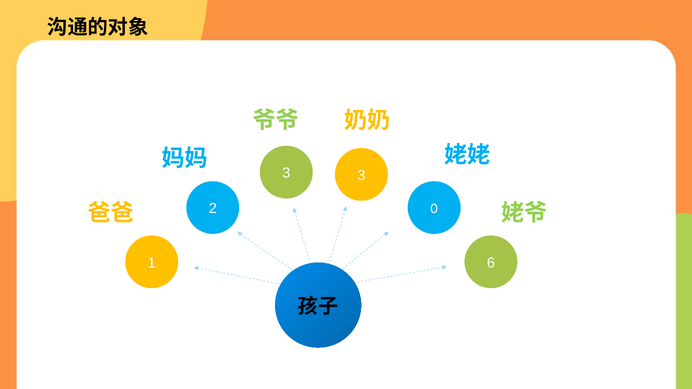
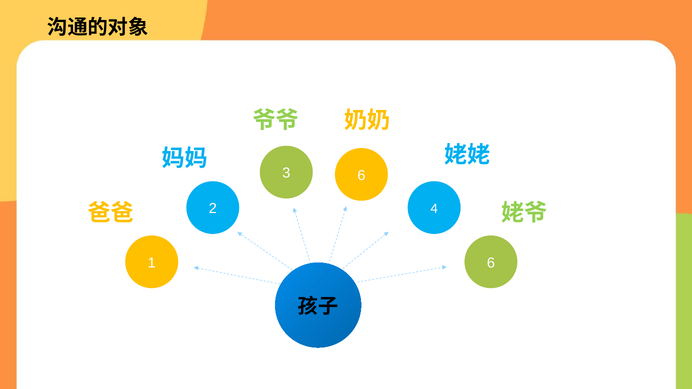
3 3: 3 -> 6
0: 0 -> 4
